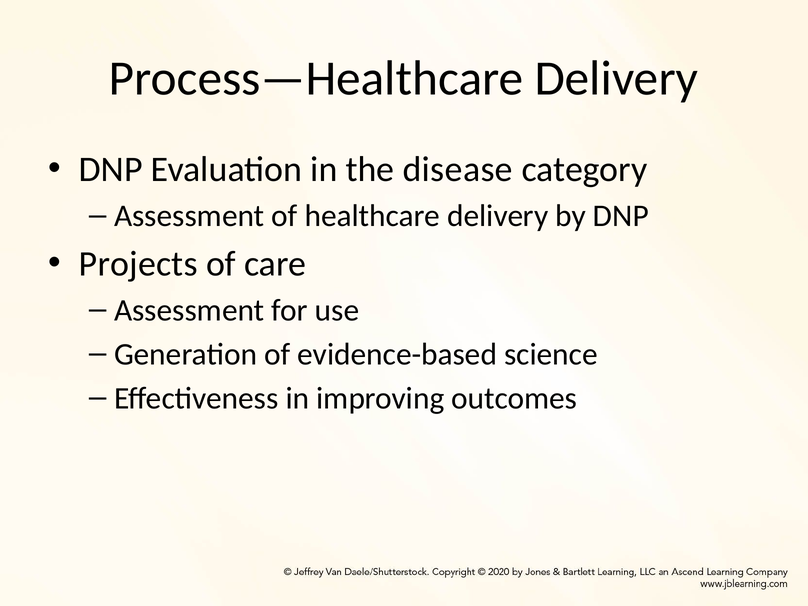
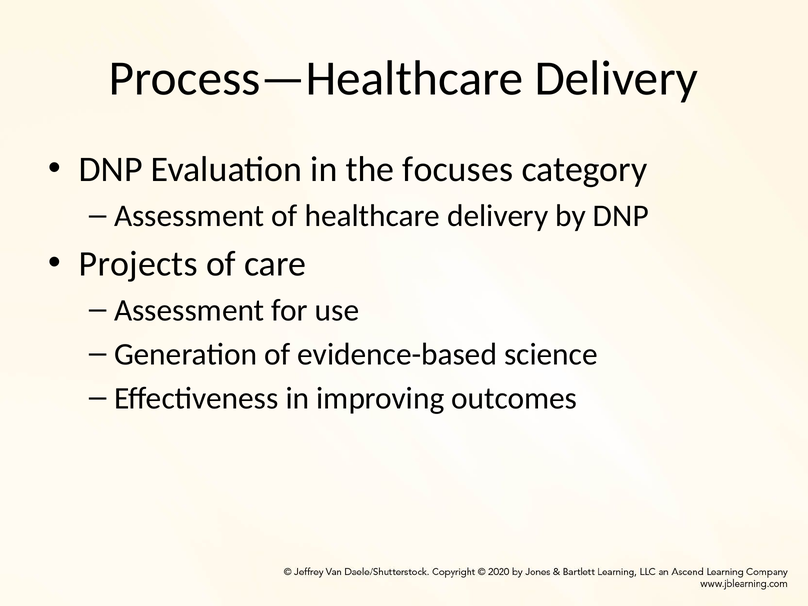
disease: disease -> focuses
